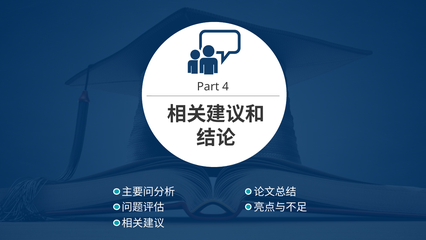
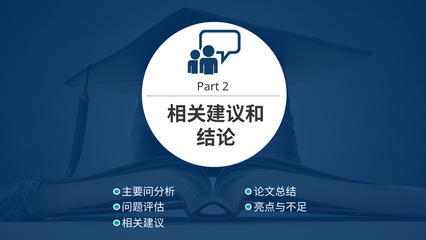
4: 4 -> 2
